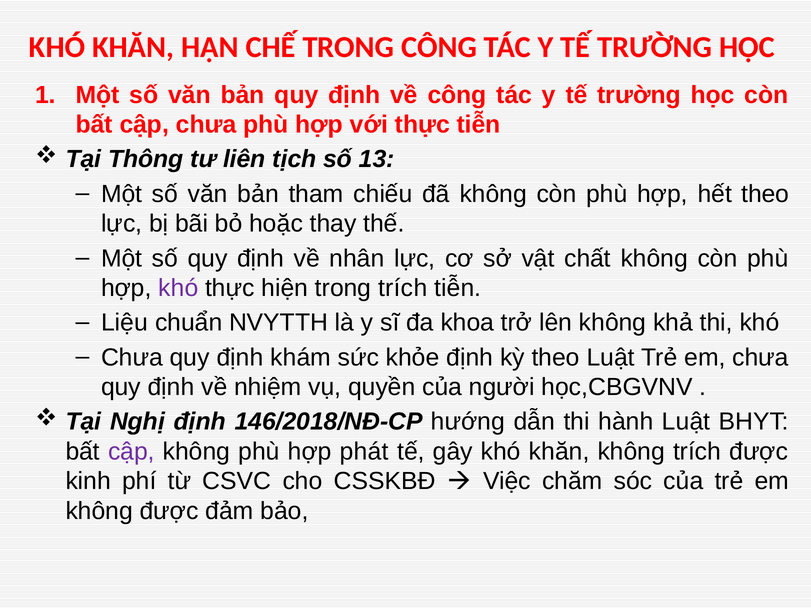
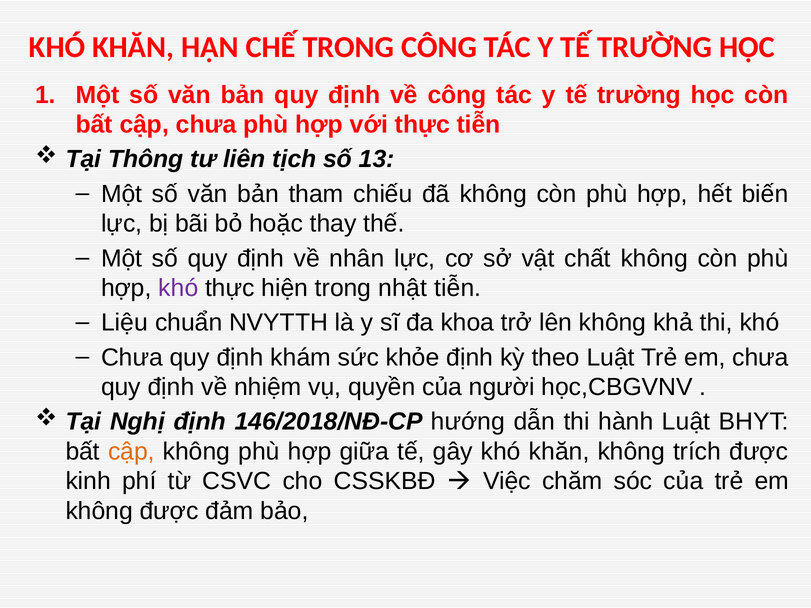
hết theo: theo -> biến
trong trích: trích -> nhật
cập at (131, 452) colour: purple -> orange
phát: phát -> giữa
